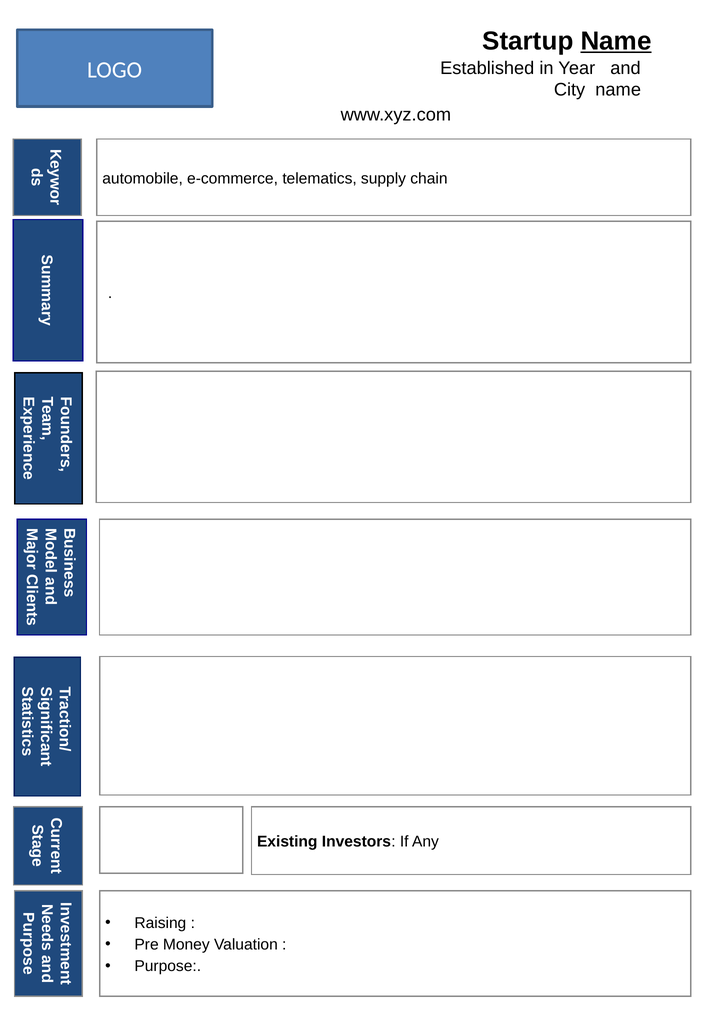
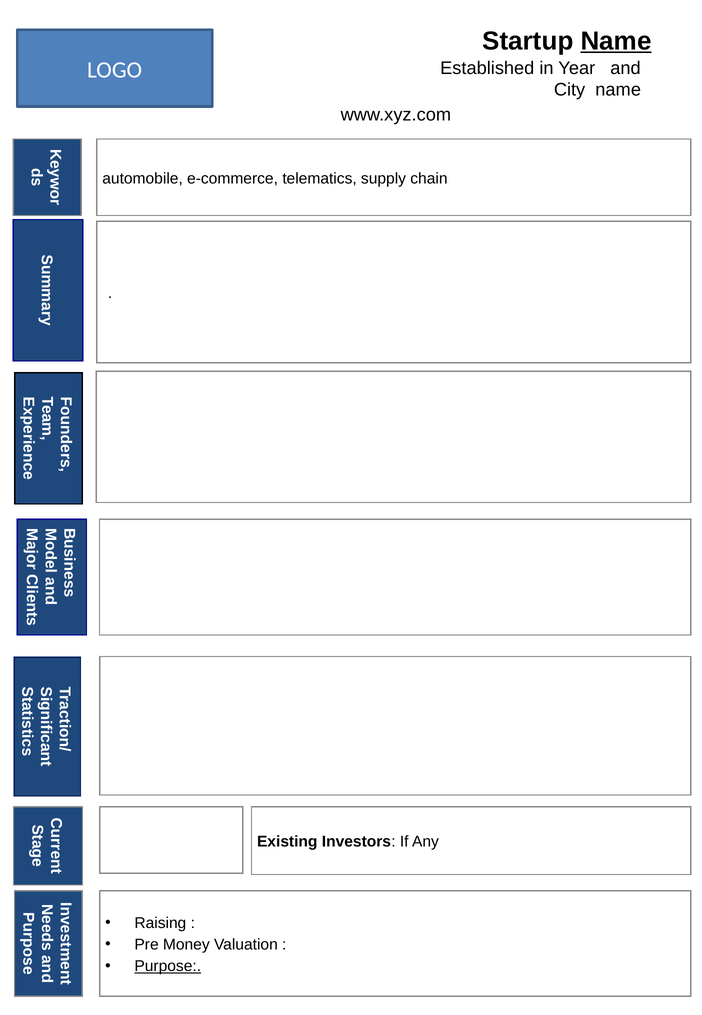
Purpose underline: none -> present
